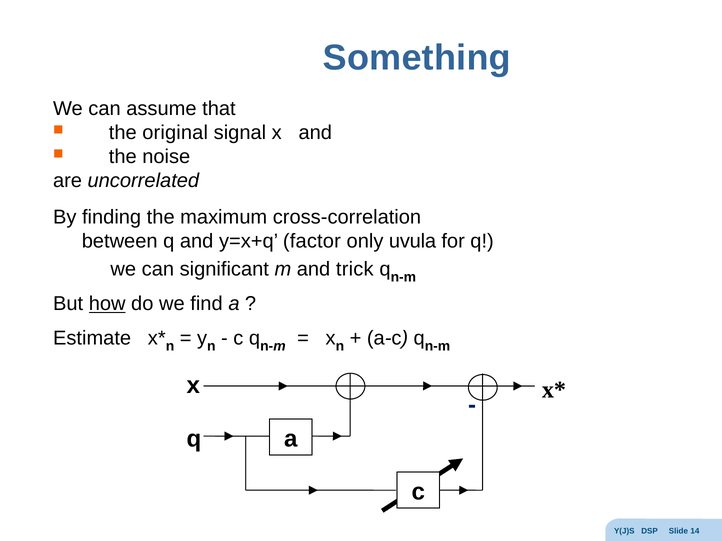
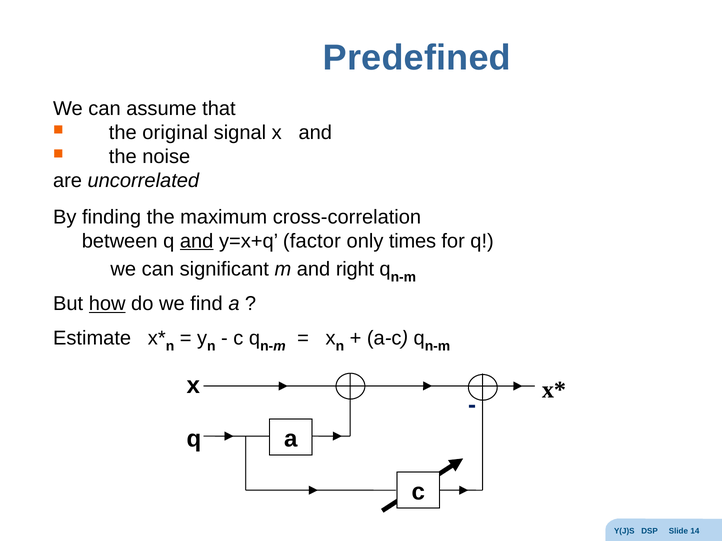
Something: Something -> Predefined
and at (197, 241) underline: none -> present
uvula: uvula -> times
trick: trick -> right
